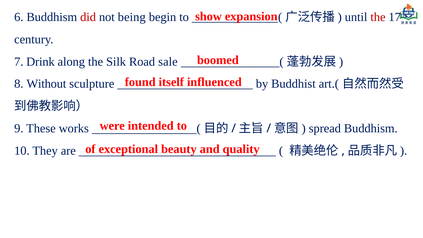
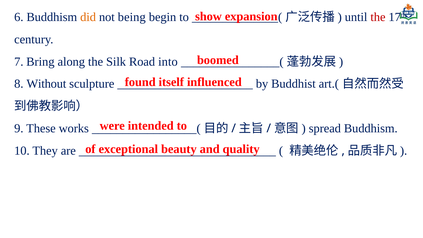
did colour: red -> orange
Drink: Drink -> Bring
sale: sale -> into
